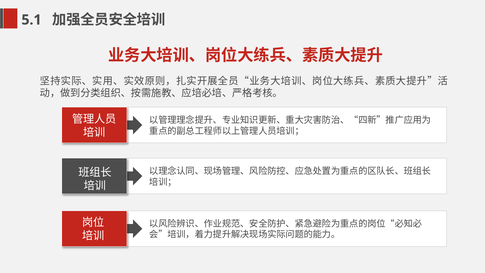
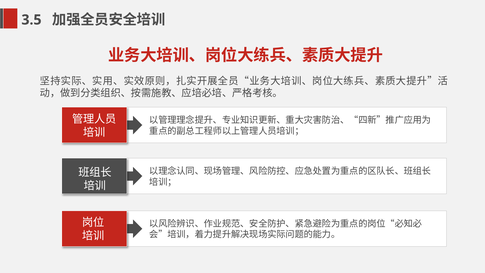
5.1: 5.1 -> 3.5
